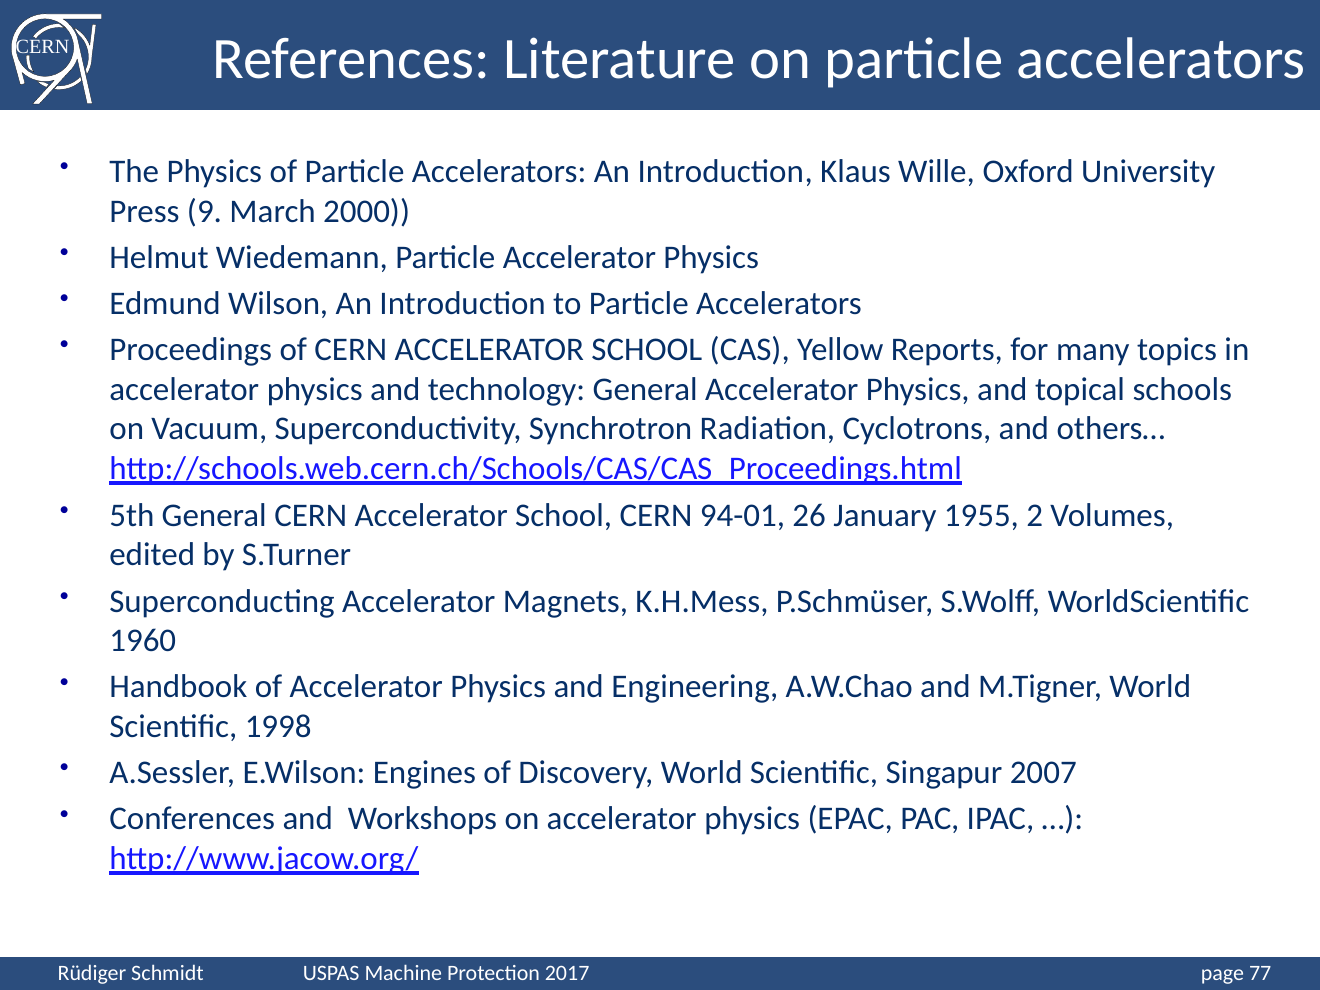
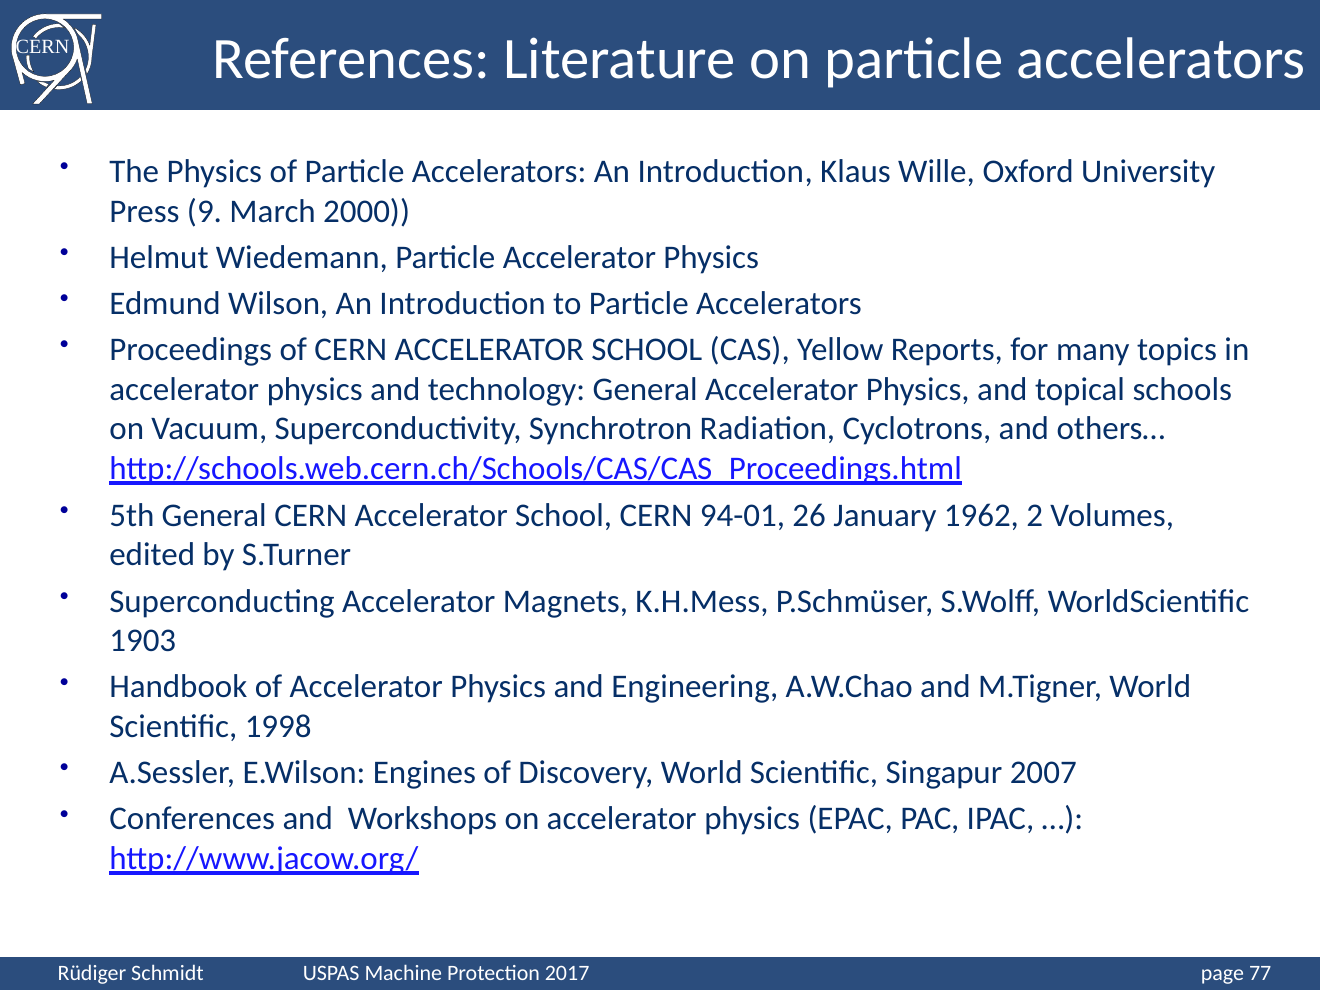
1955: 1955 -> 1962
1960: 1960 -> 1903
